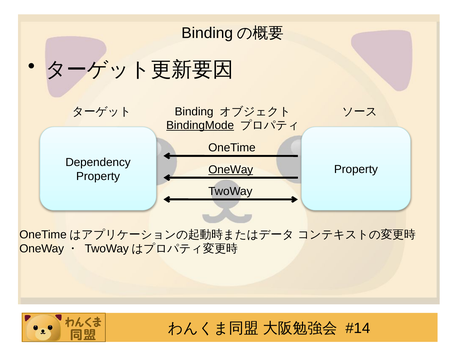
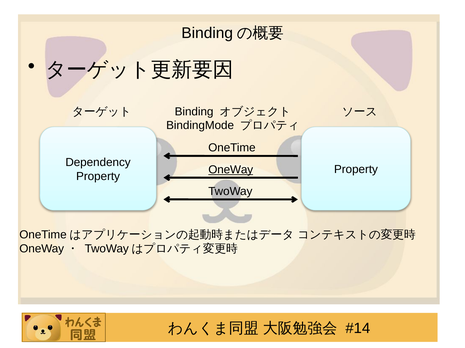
BindingMode underline: present -> none
